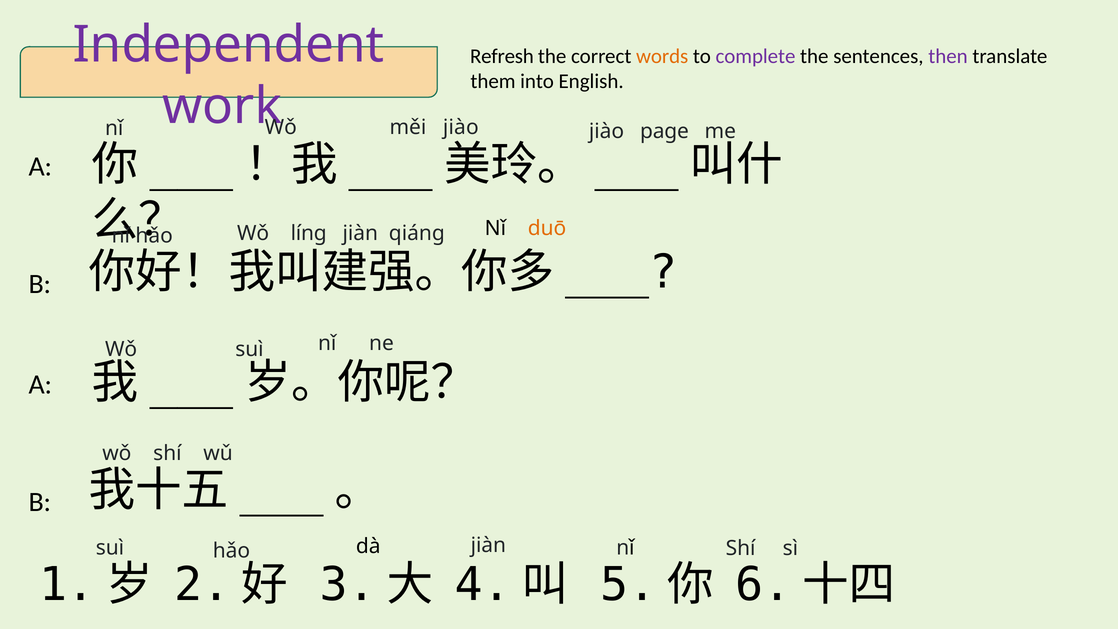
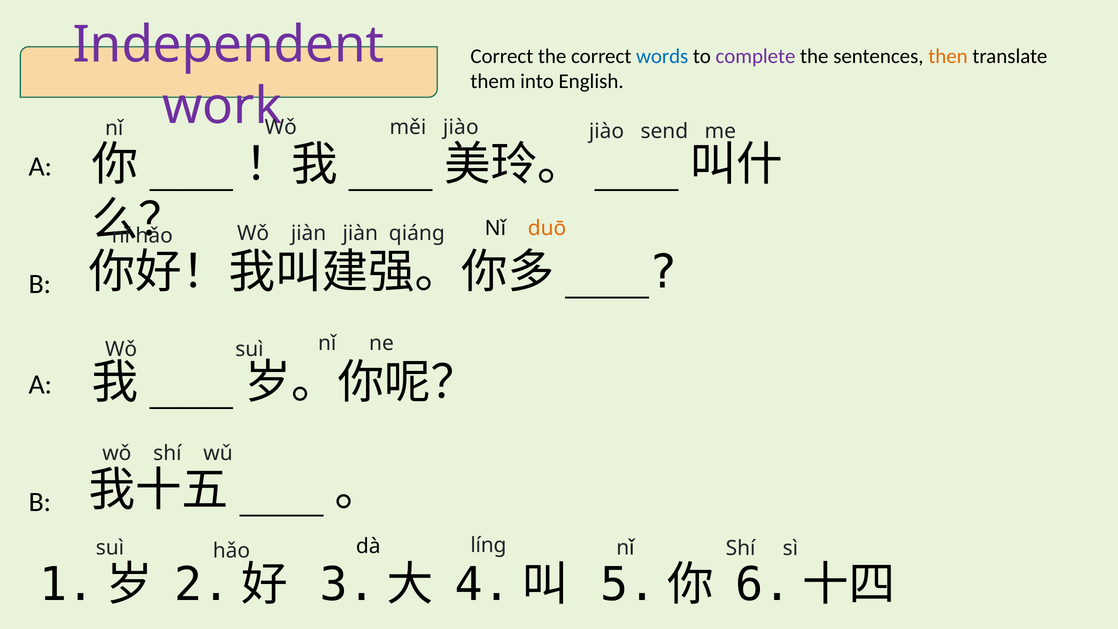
Refresh at (502, 56): Refresh -> Correct
words colour: orange -> blue
then colour: purple -> orange
page: page -> send
Wǒ líng: líng -> jiàn
jiàn at (488, 545): jiàn -> líng
